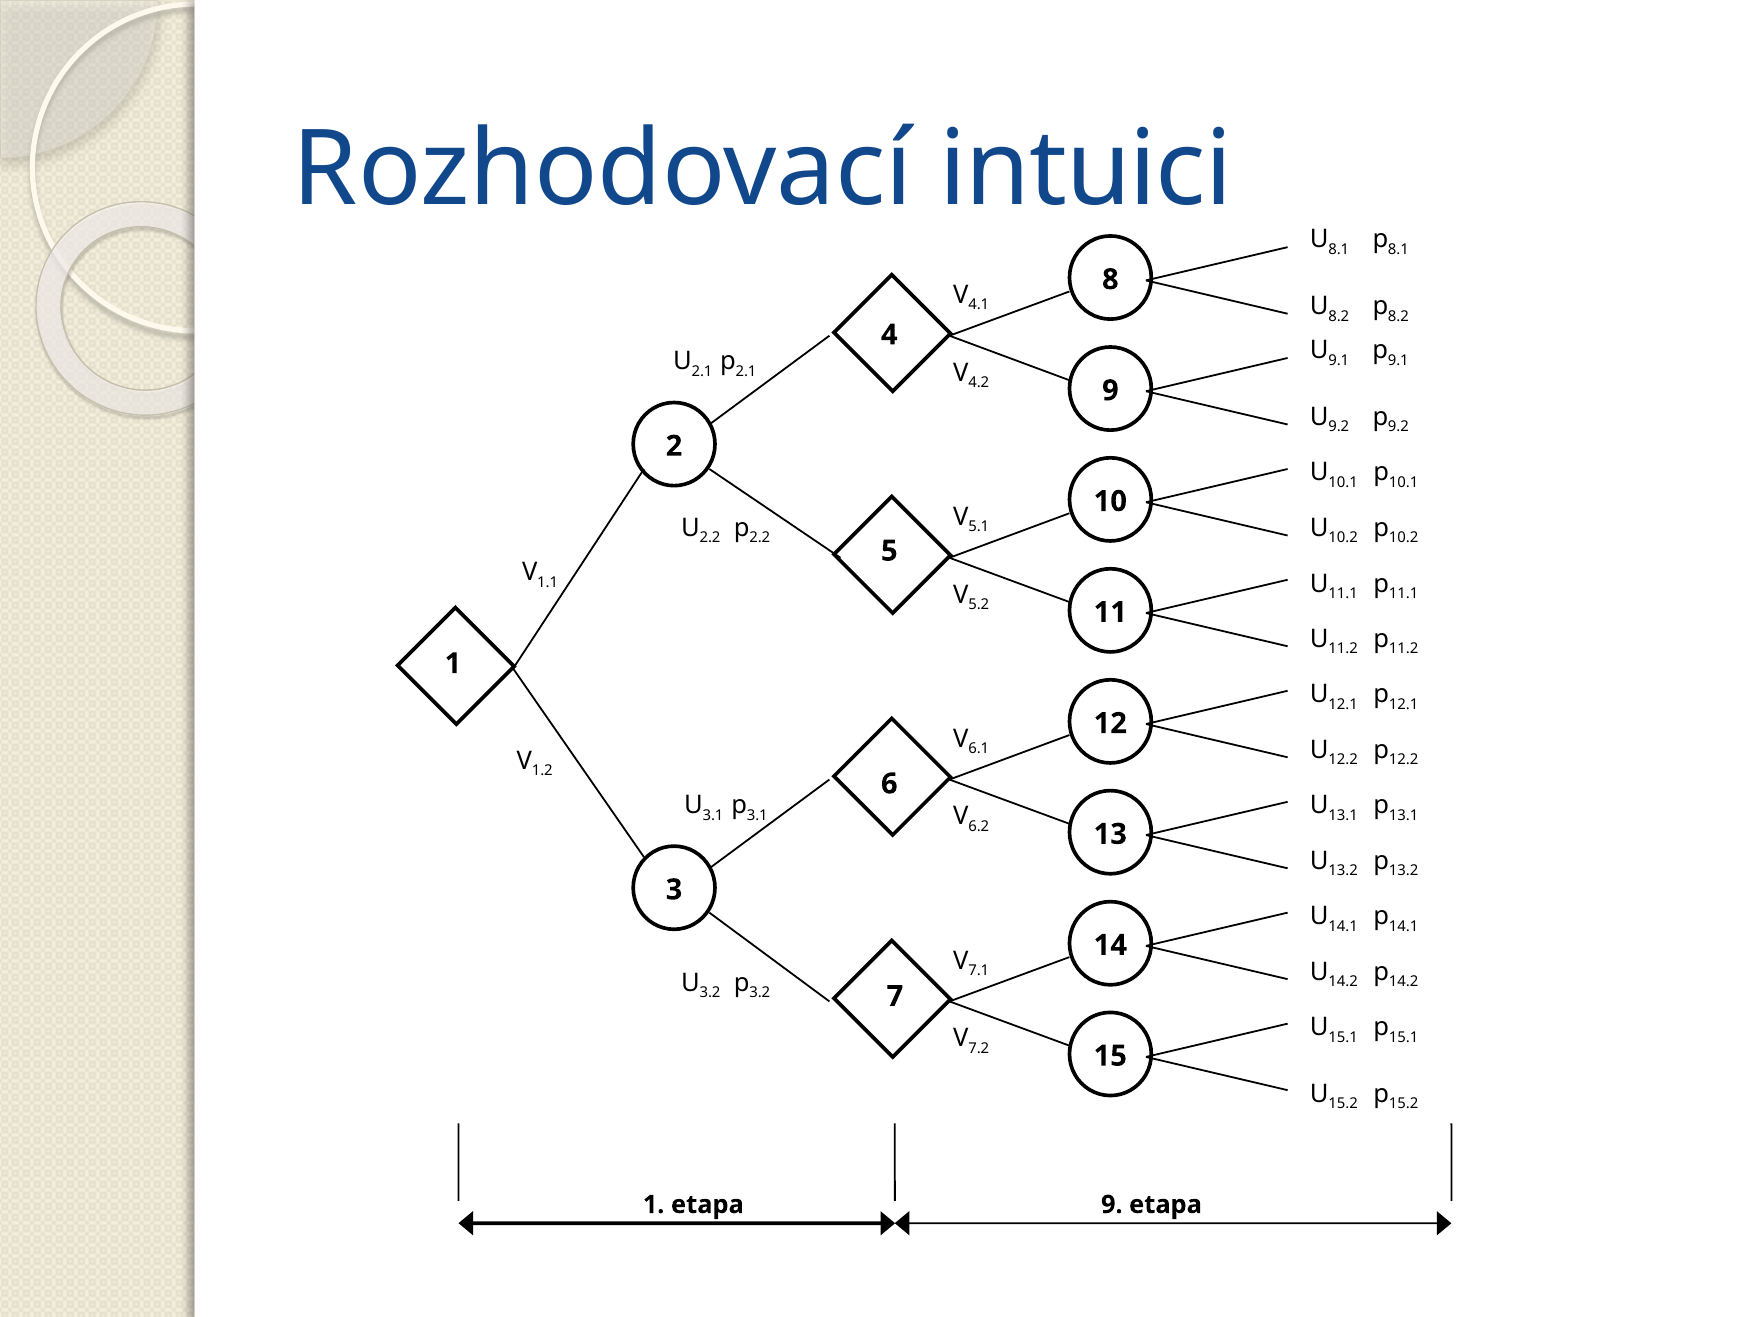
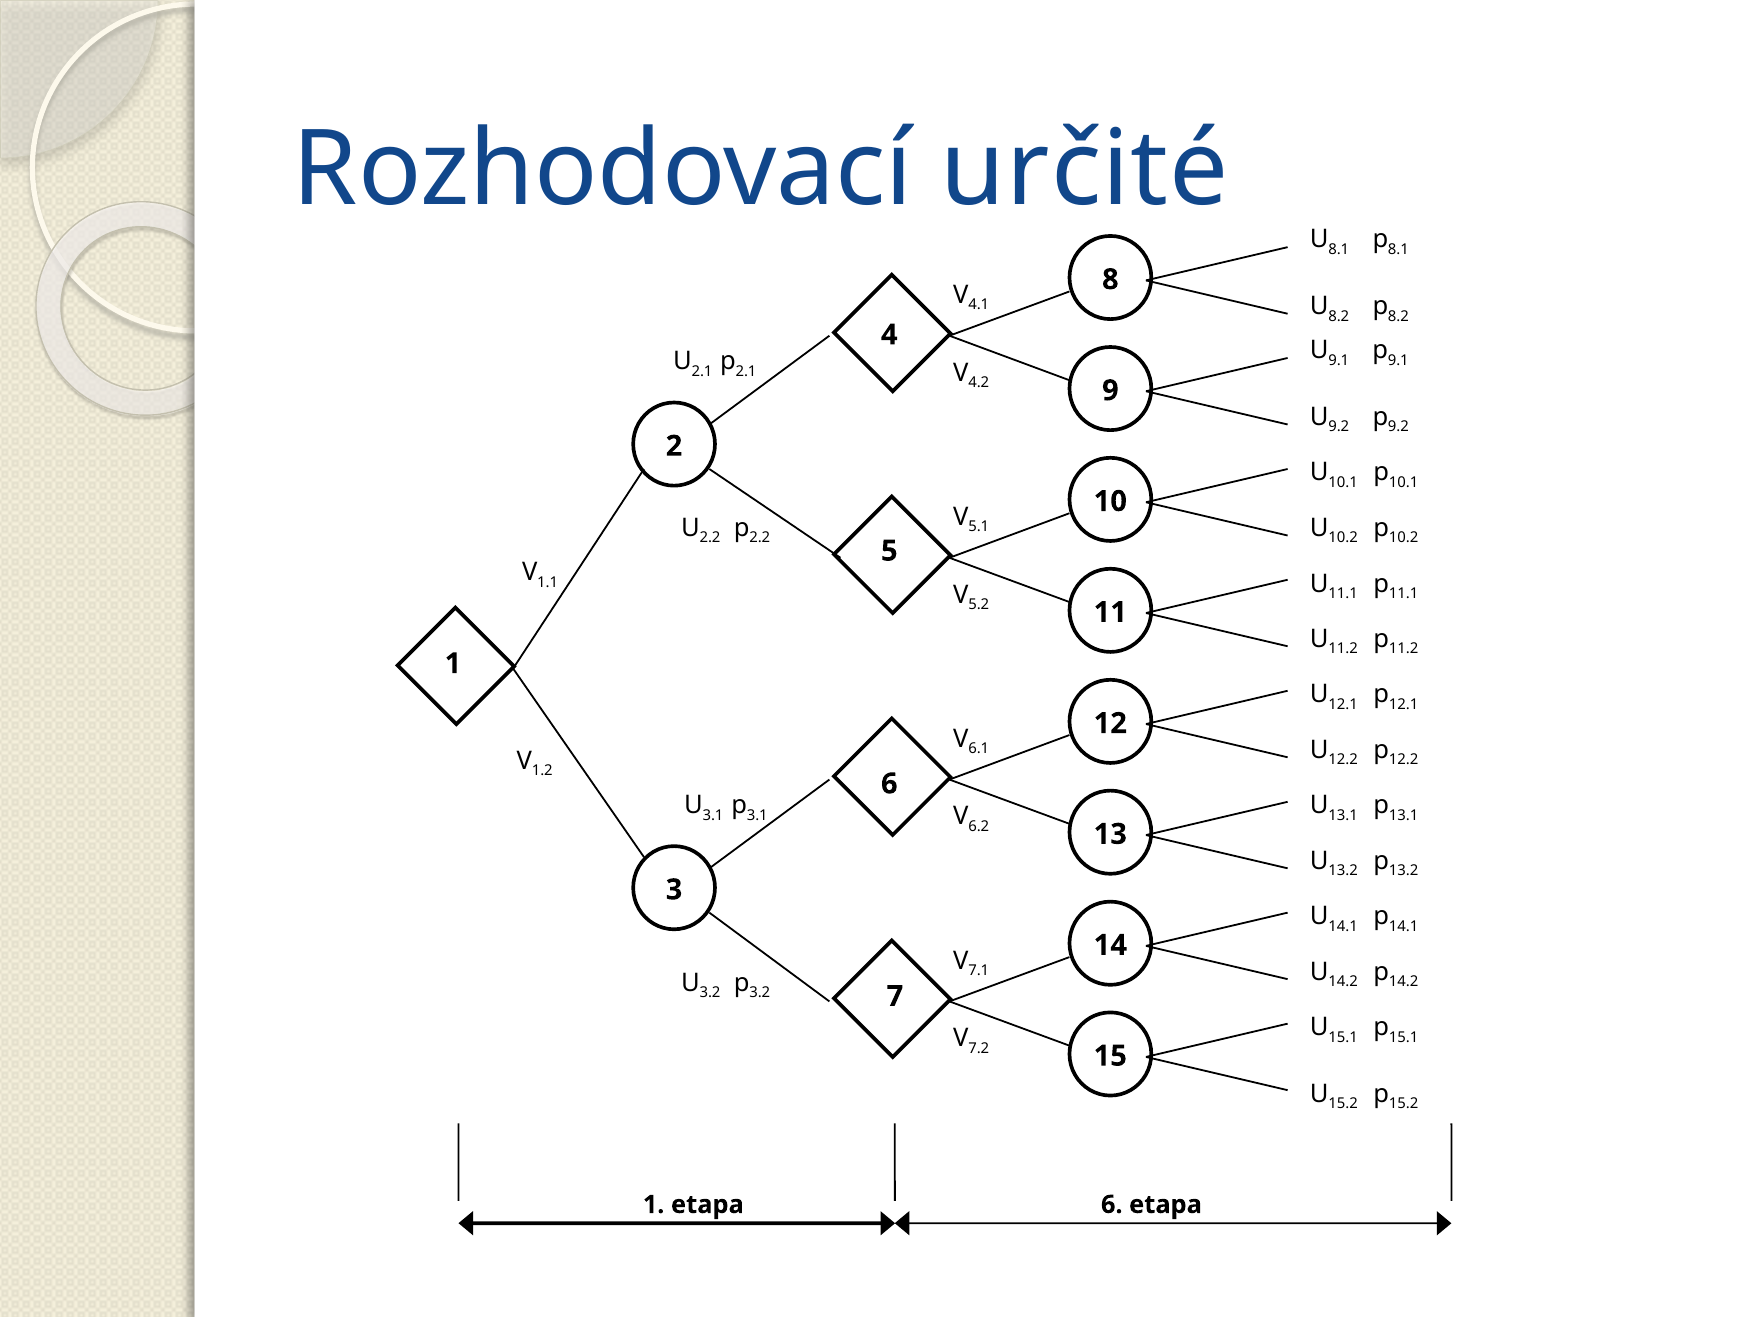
intuici: intuici -> určité
etapa 9: 9 -> 6
